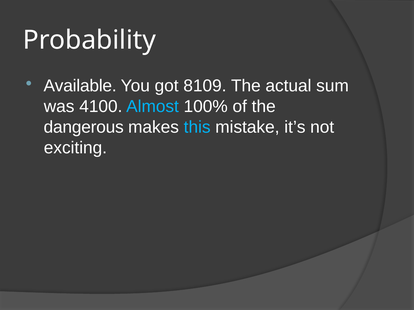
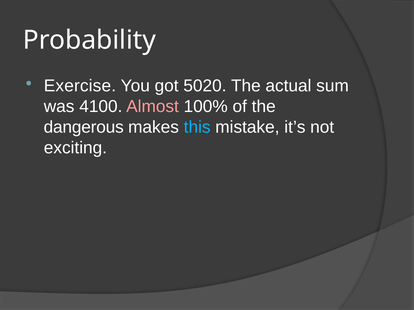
Available: Available -> Exercise
8109: 8109 -> 5020
Almost colour: light blue -> pink
